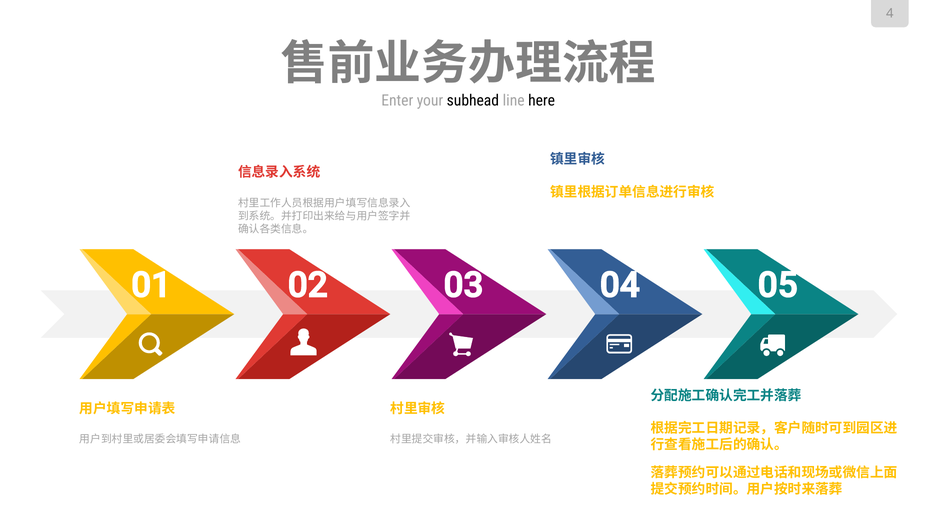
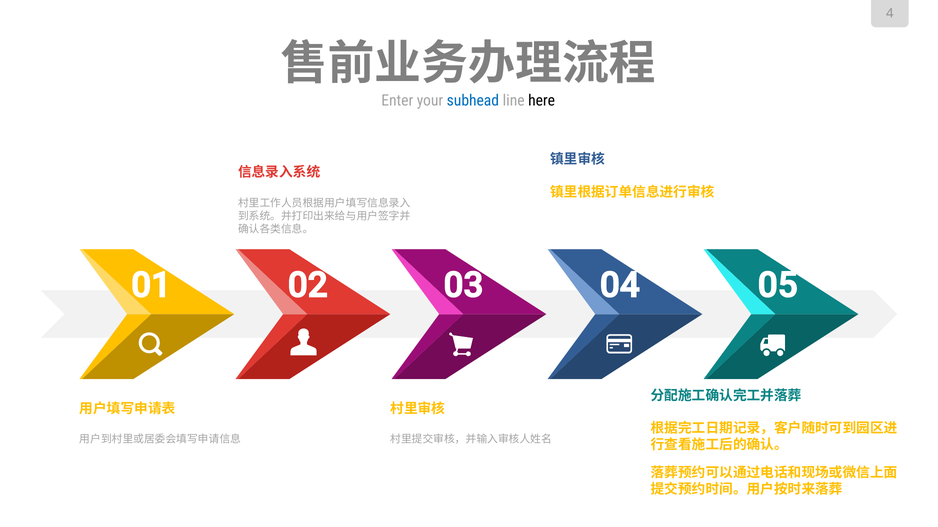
subhead colour: black -> blue
